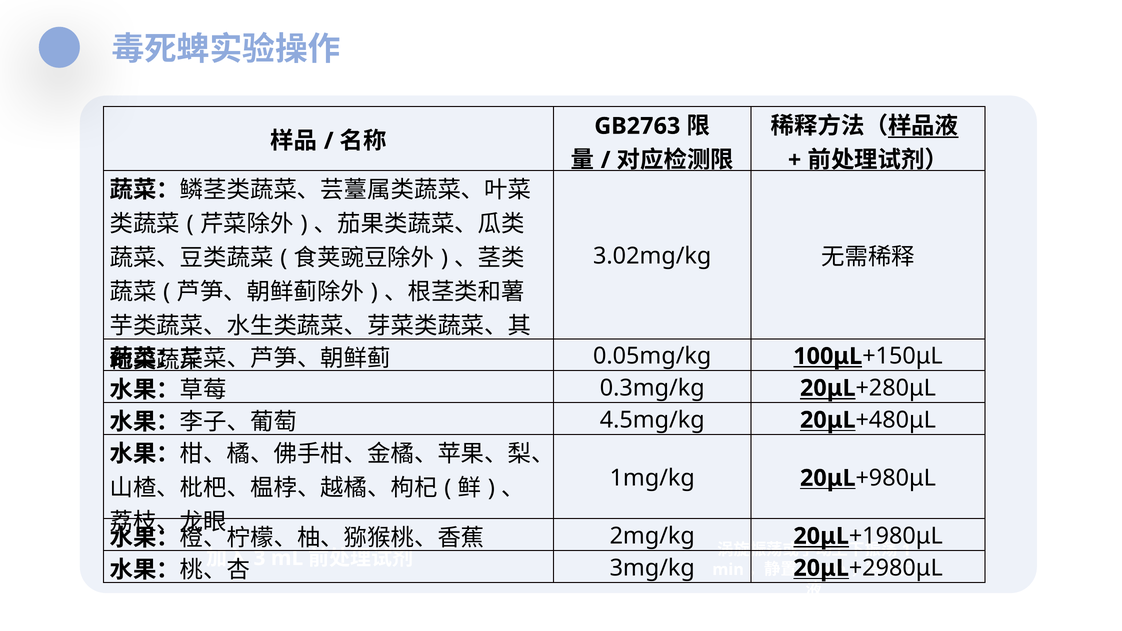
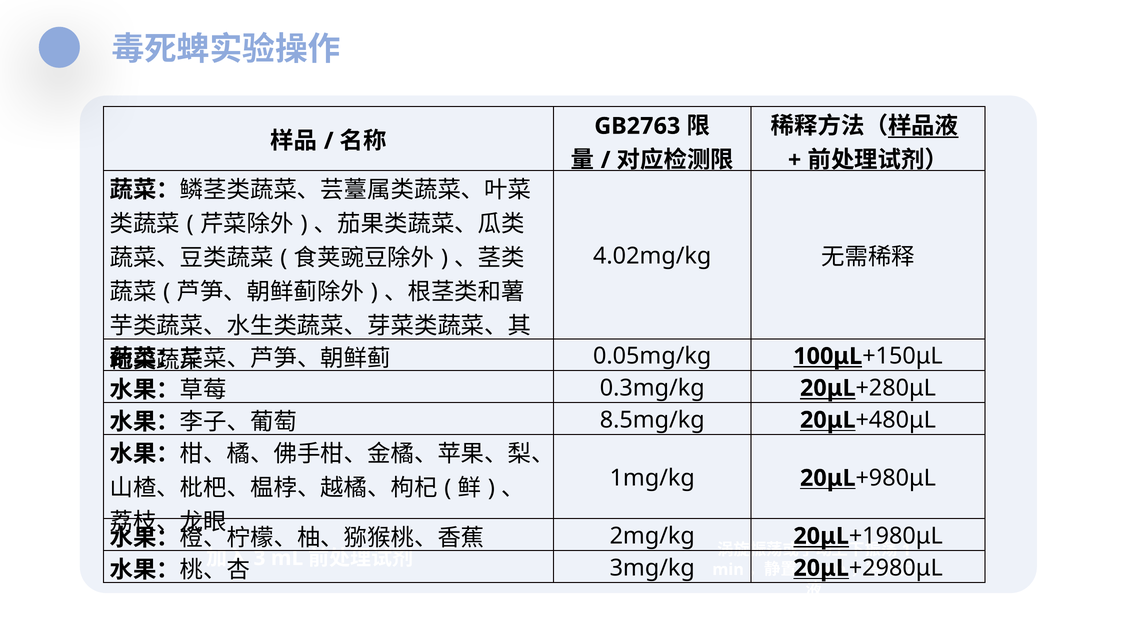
3.02mg/kg: 3.02mg/kg -> 4.02mg/kg
4.5mg/kg: 4.5mg/kg -> 8.5mg/kg
